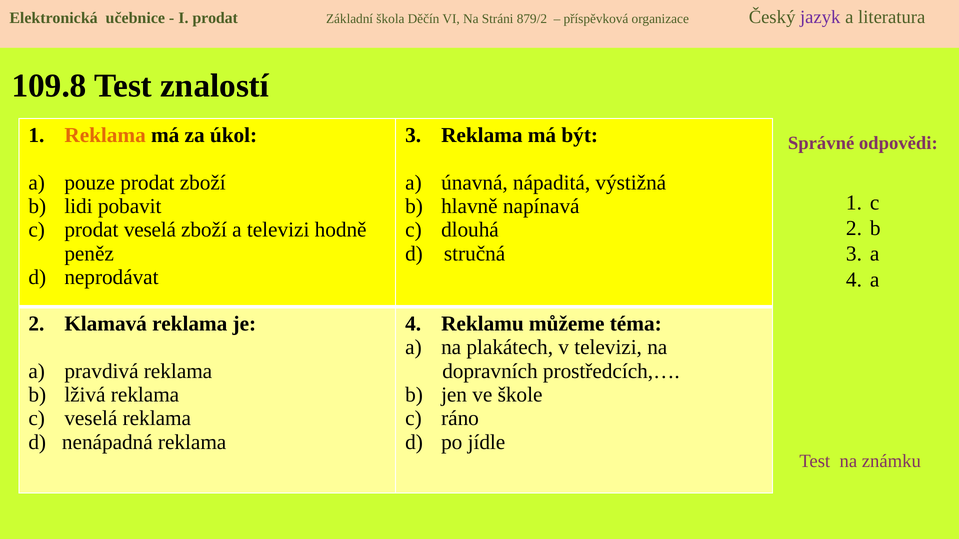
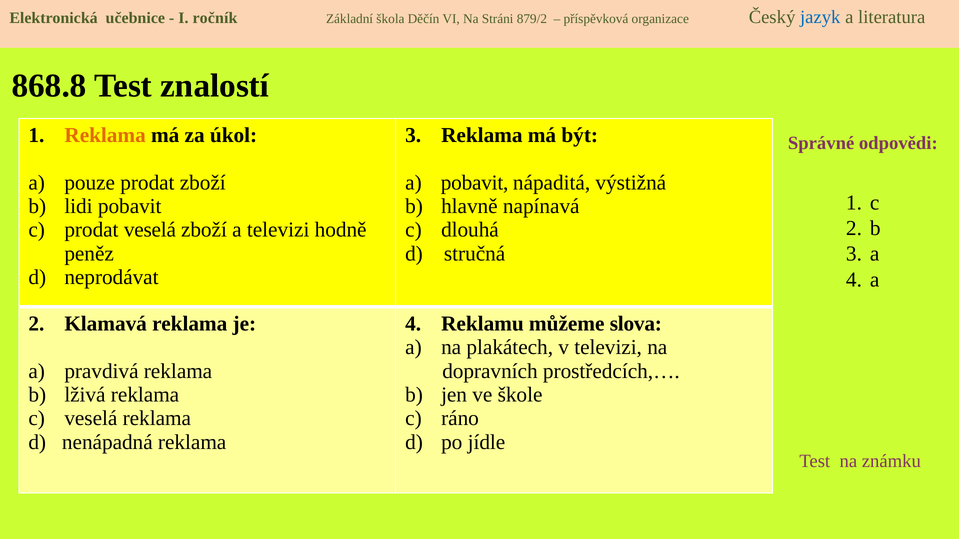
I prodat: prodat -> ročník
jazyk colour: purple -> blue
109.8: 109.8 -> 868.8
a únavná: únavná -> pobavit
téma: téma -> slova
